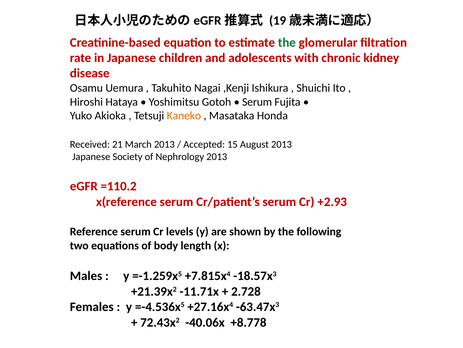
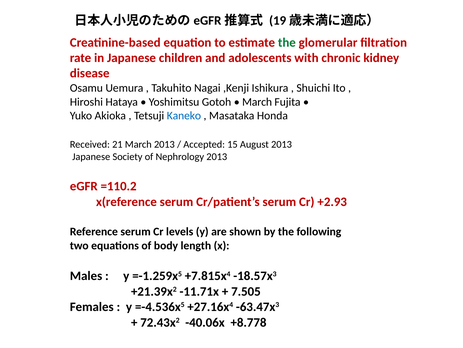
Serum at (257, 102): Serum -> March
Kaneko colour: orange -> blue
2.728: 2.728 -> 7.505
